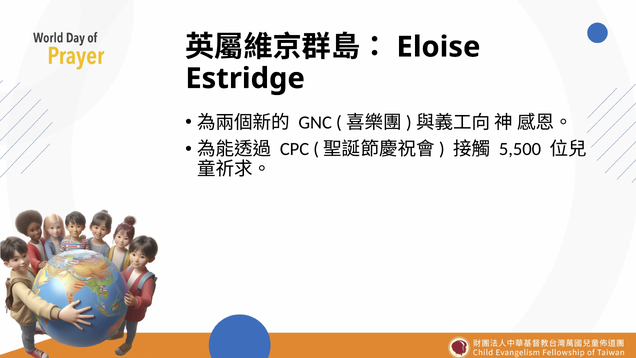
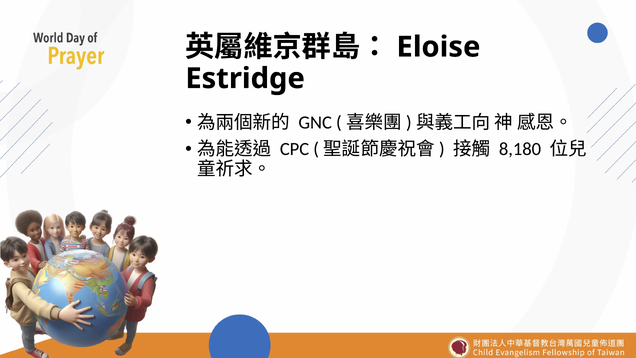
5,500: 5,500 -> 8,180
